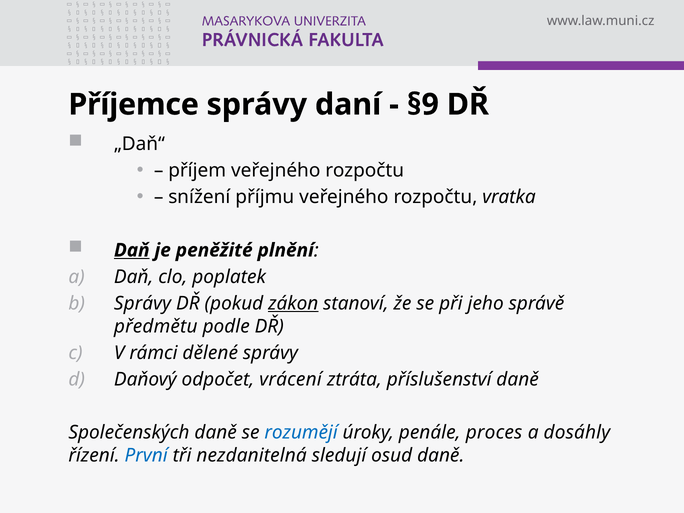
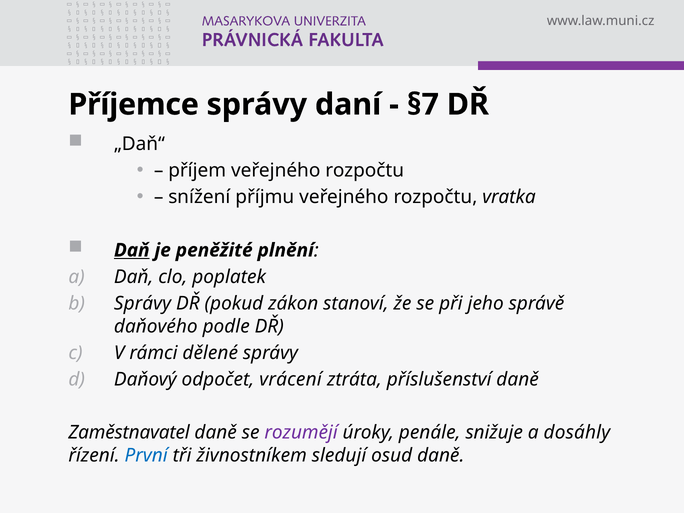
§9: §9 -> §7
zákon underline: present -> none
předmětu: předmětu -> daňového
Společenských: Společenských -> Zaměstnavatel
rozumějí colour: blue -> purple
proces: proces -> snižuje
nezdanitelná: nezdanitelná -> živnostníkem
